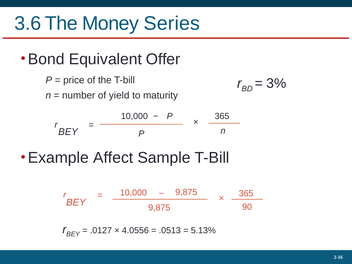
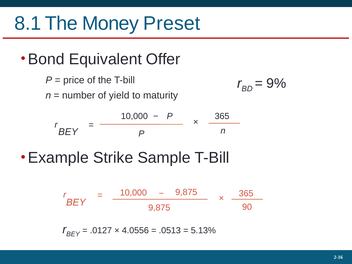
3.6: 3.6 -> 8.1
Series: Series -> Preset
3%: 3% -> 9%
Affect: Affect -> Strike
